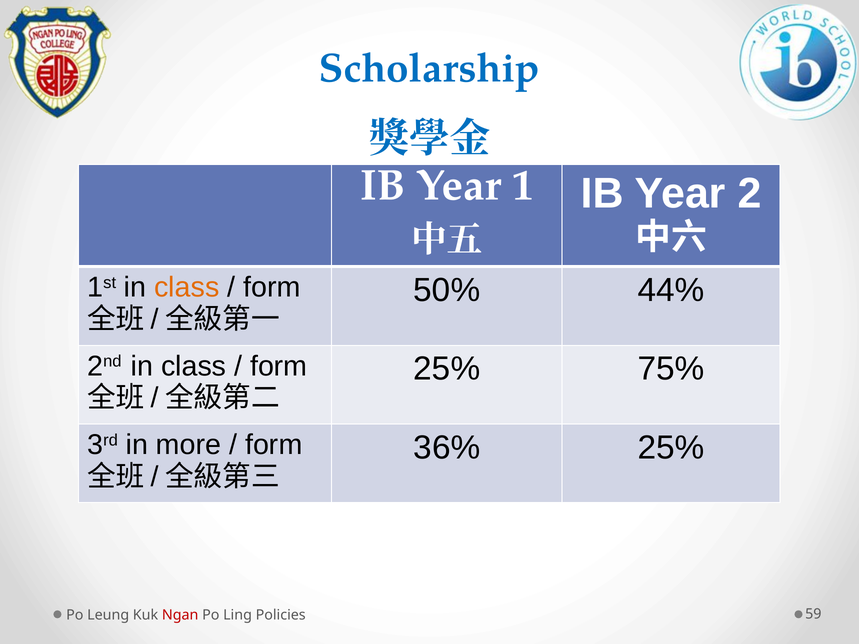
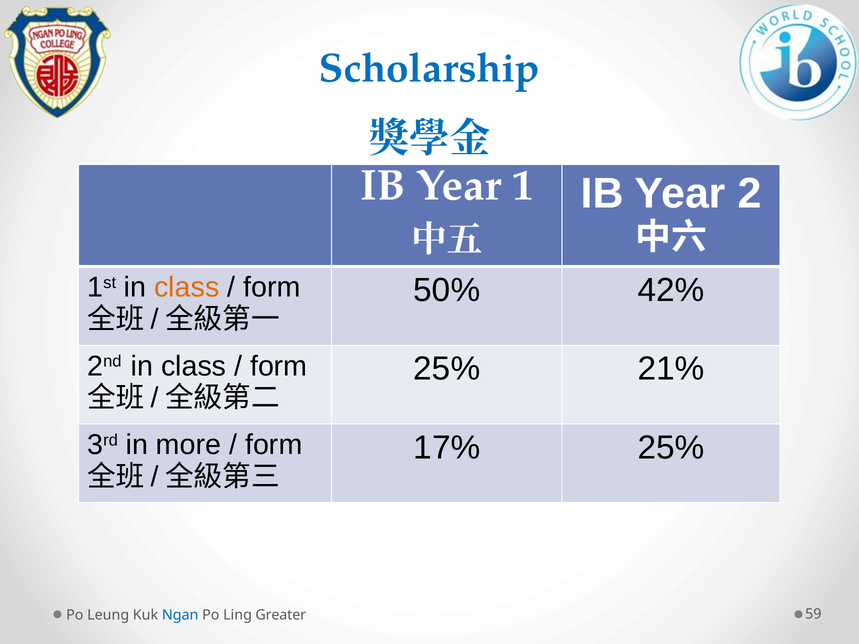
44%: 44% -> 42%
75%: 75% -> 21%
36%: 36% -> 17%
Ngan colour: red -> blue
Policies: Policies -> Greater
